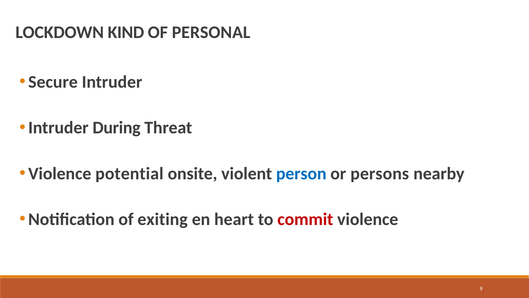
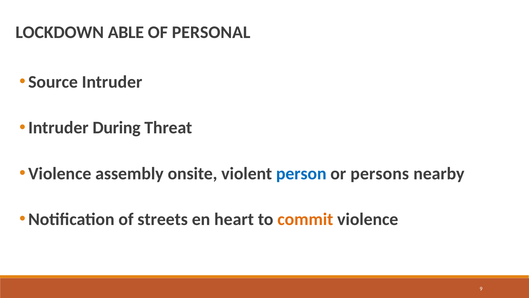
KIND: KIND -> ABLE
Secure: Secure -> Source
potential: potential -> assembly
exiting: exiting -> streets
commit colour: red -> orange
